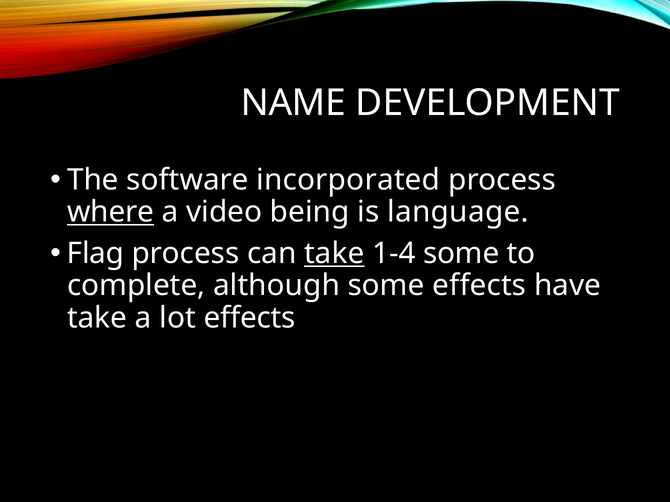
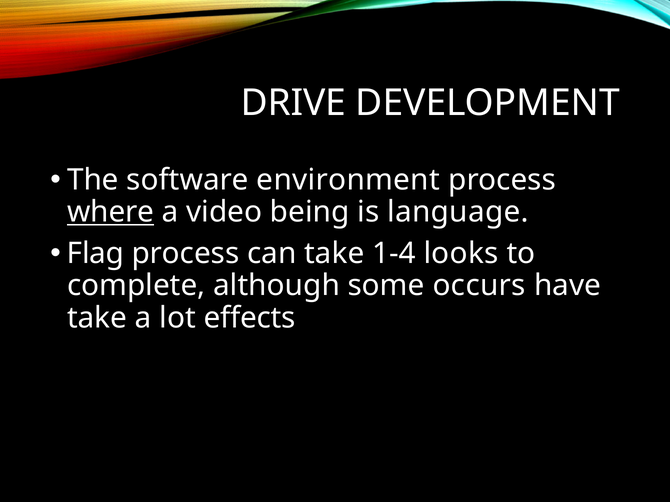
NAME: NAME -> DRIVE
incorporated: incorporated -> environment
take at (334, 254) underline: present -> none
1-4 some: some -> looks
some effects: effects -> occurs
